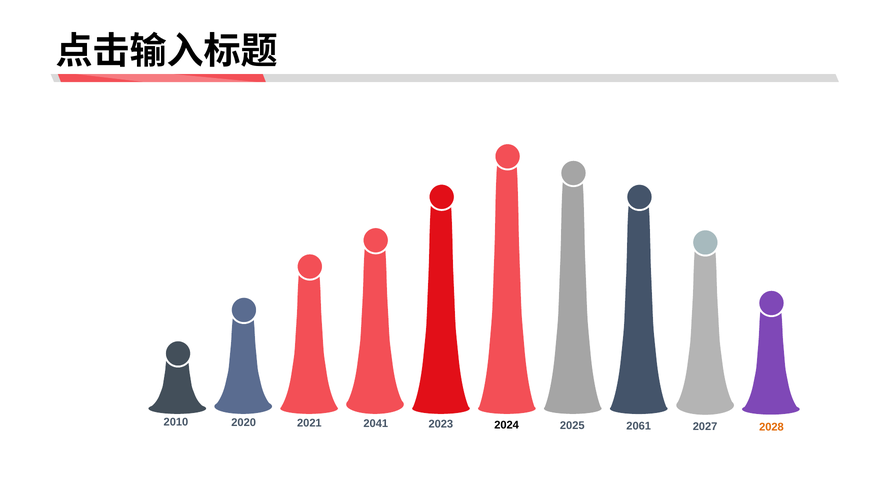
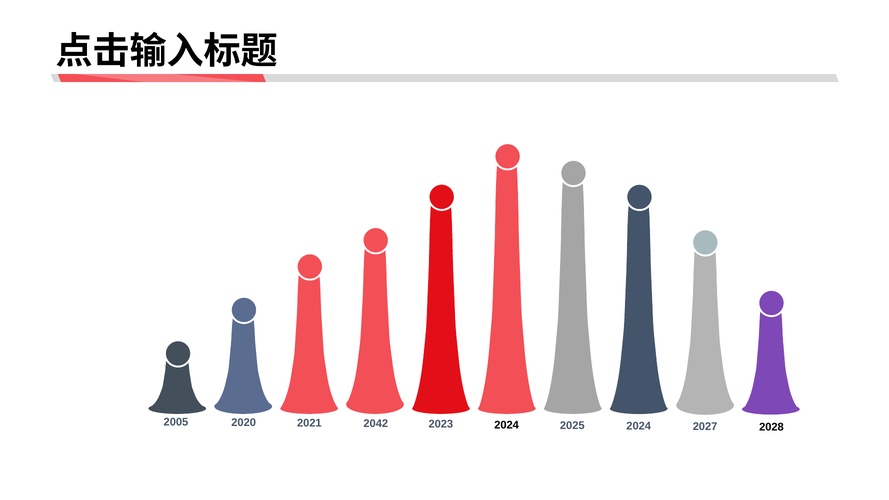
2010: 2010 -> 2005
2041: 2041 -> 2042
2025 2061: 2061 -> 2024
2028 colour: orange -> black
